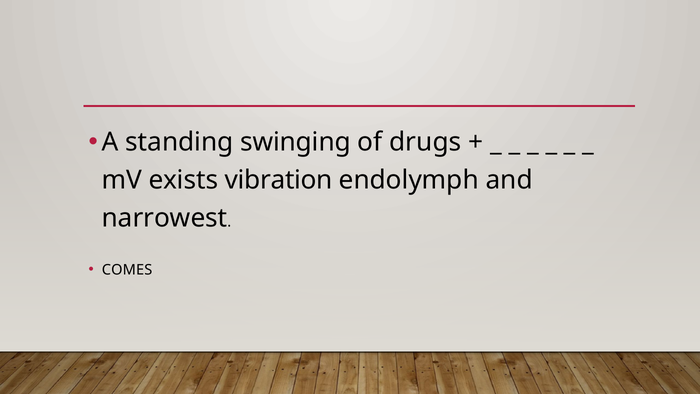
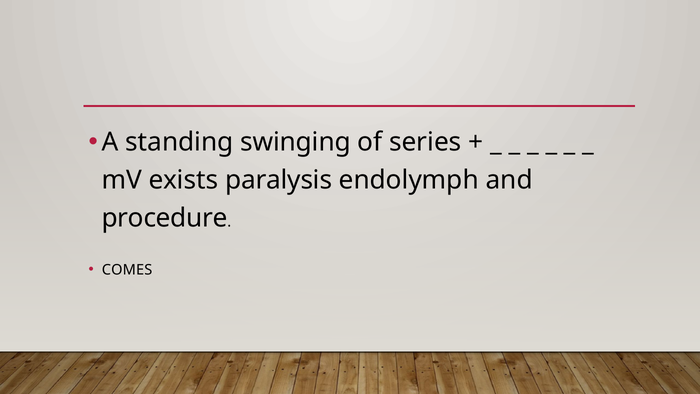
drugs: drugs -> series
vibration: vibration -> paralysis
narrowest: narrowest -> procedure
